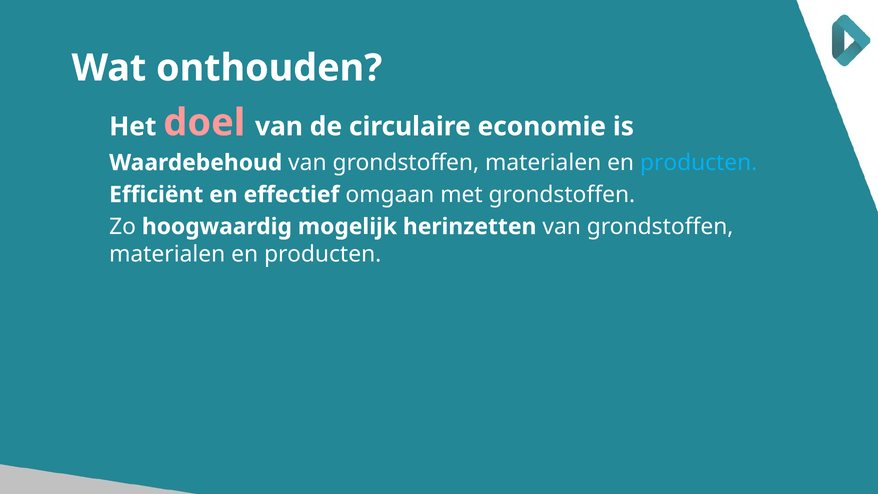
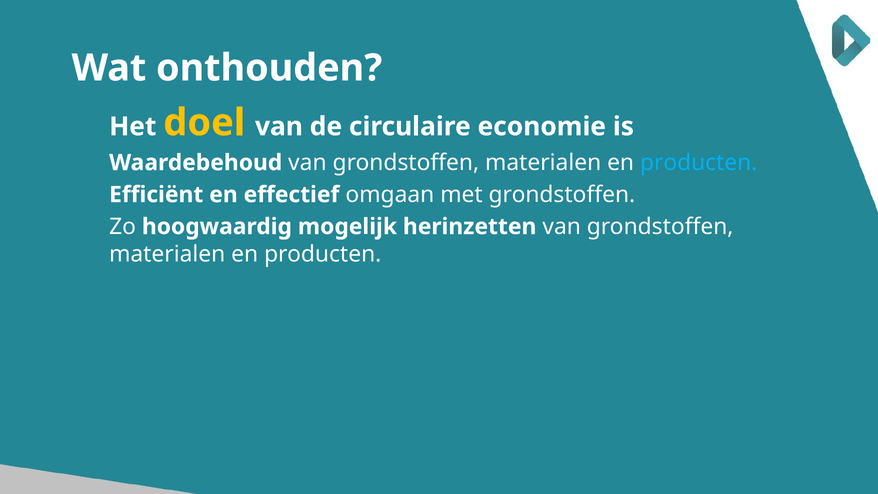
doel colour: pink -> yellow
